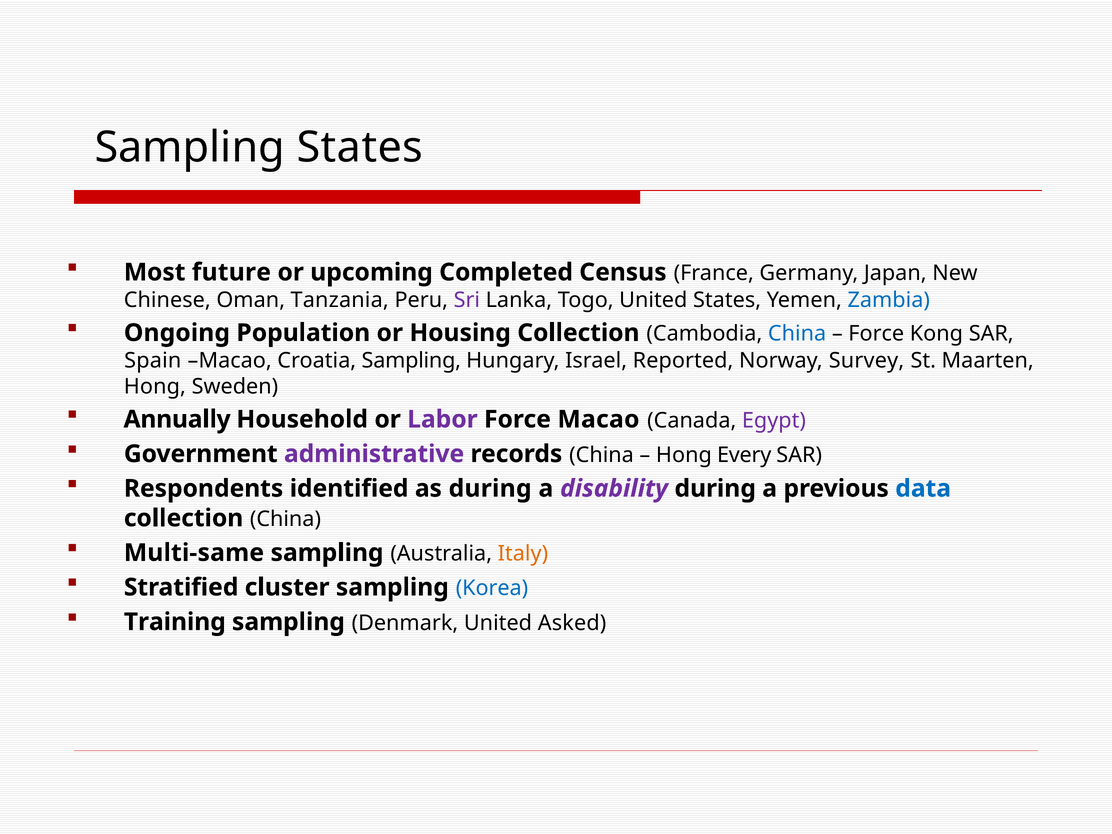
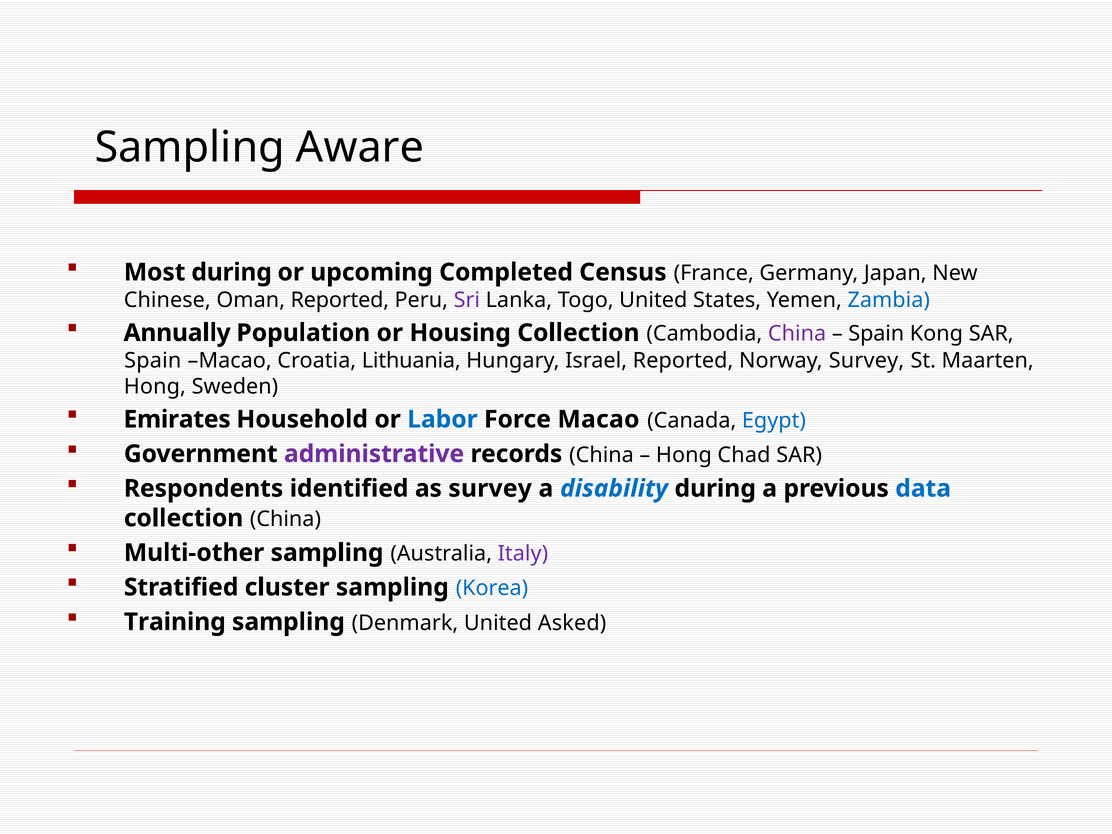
Sampling States: States -> Aware
Most future: future -> during
Oman Tanzania: Tanzania -> Reported
Ongoing: Ongoing -> Annually
China at (797, 334) colour: blue -> purple
Force at (876, 334): Force -> Spain
Croatia Sampling: Sampling -> Lithuania
Annually: Annually -> Emirates
Labor colour: purple -> blue
Egypt colour: purple -> blue
Every: Every -> Chad
as during: during -> survey
disability colour: purple -> blue
Multi-same: Multi-same -> Multi-other
Italy colour: orange -> purple
